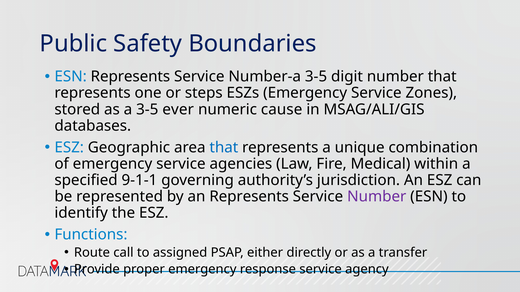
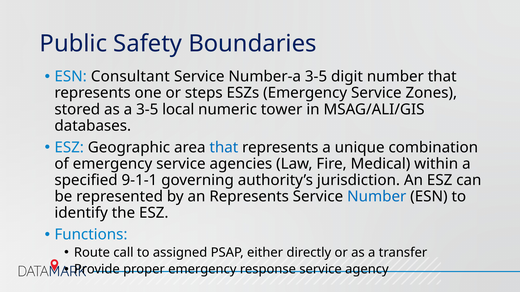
ESN Represents: Represents -> Consultant
ever: ever -> local
cause: cause -> tower
Number at (377, 197) colour: purple -> blue
